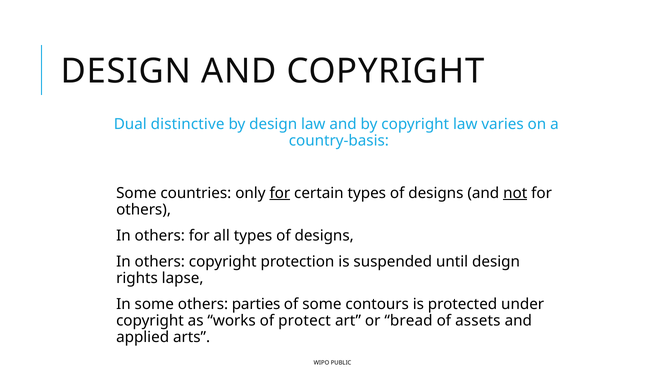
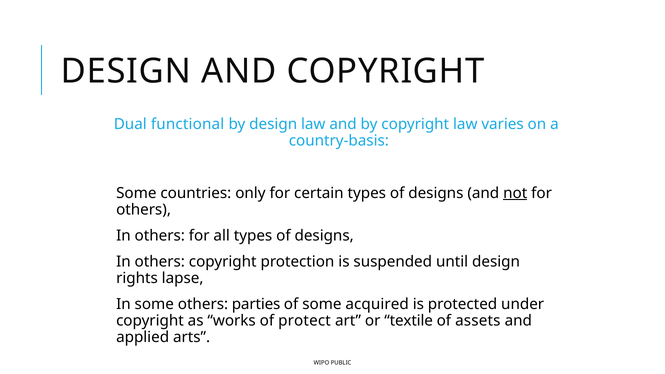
distinctive: distinctive -> functional
for at (280, 193) underline: present -> none
contours: contours -> acquired
bread: bread -> textile
